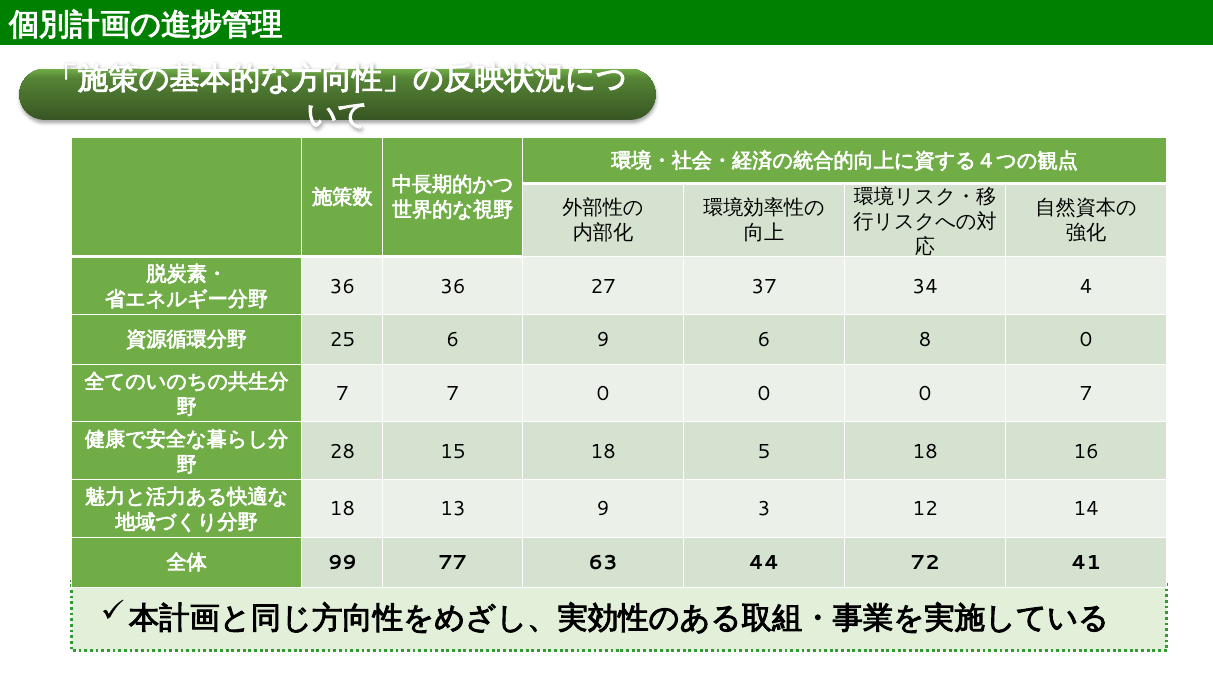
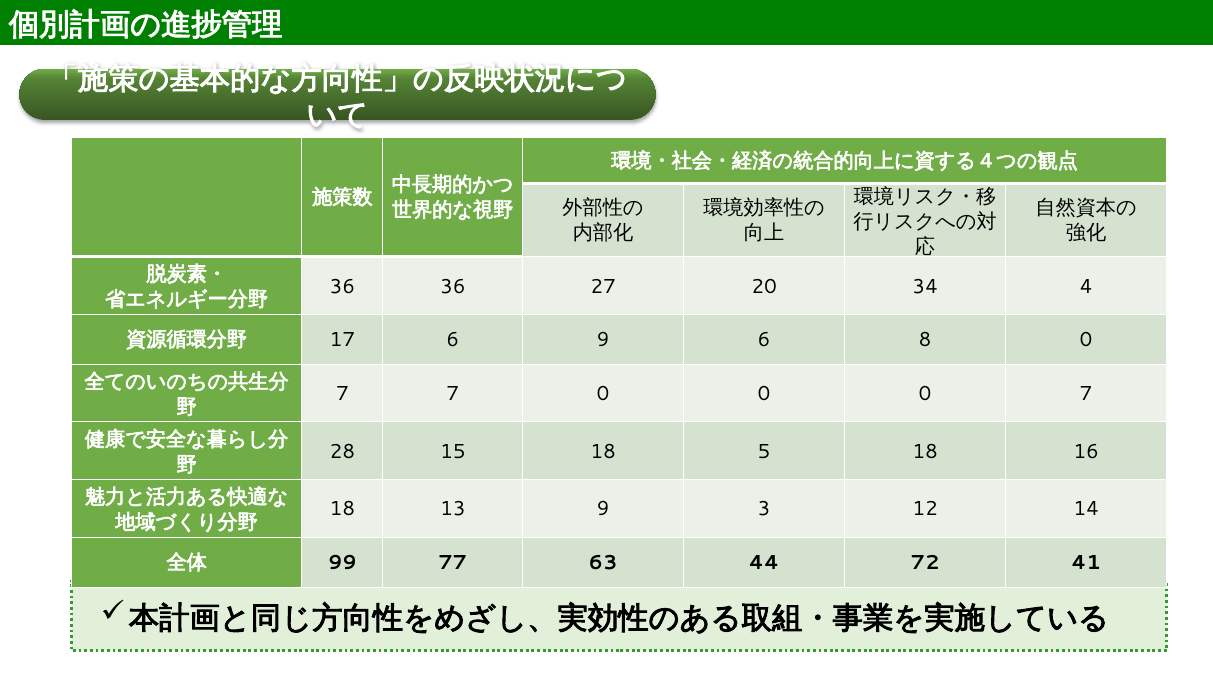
37: 37 -> 20
25: 25 -> 17
